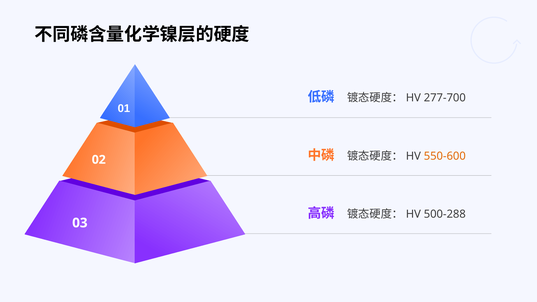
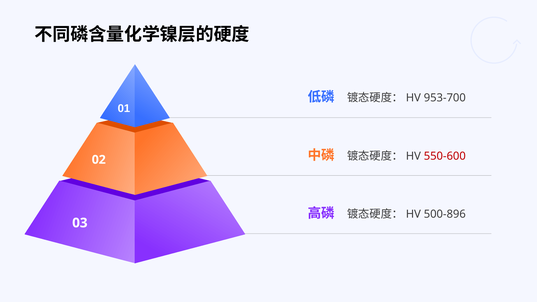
277-700: 277-700 -> 953-700
550-600 colour: orange -> red
500-288: 500-288 -> 500-896
